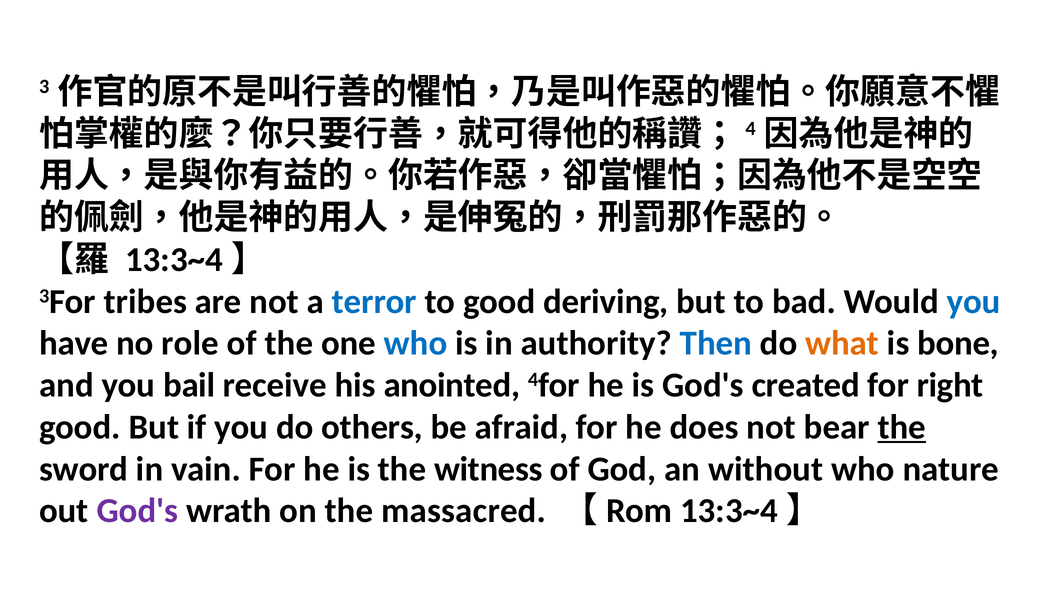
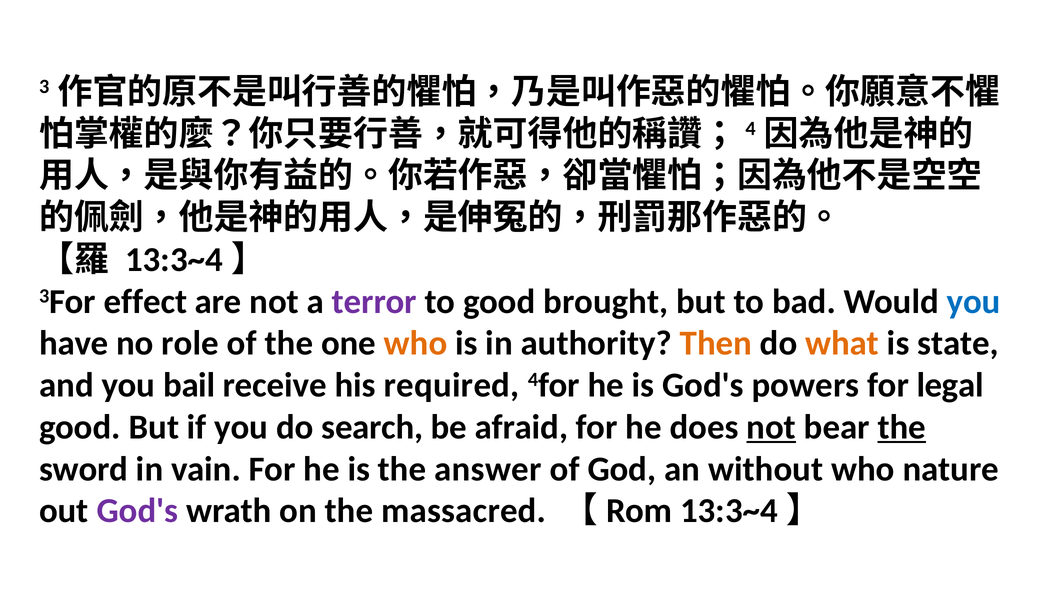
tribes: tribes -> effect
terror colour: blue -> purple
deriving: deriving -> brought
who at (416, 343) colour: blue -> orange
Then colour: blue -> orange
bone: bone -> state
anointed: anointed -> required
created: created -> powers
right: right -> legal
others: others -> search
not at (771, 427) underline: none -> present
witness: witness -> answer
